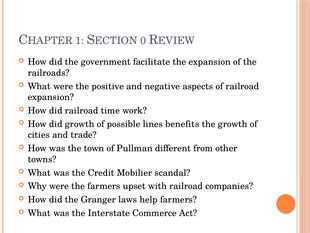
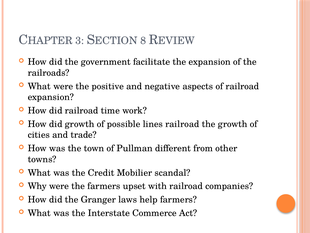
1: 1 -> 3
0: 0 -> 8
lines benefits: benefits -> railroad
